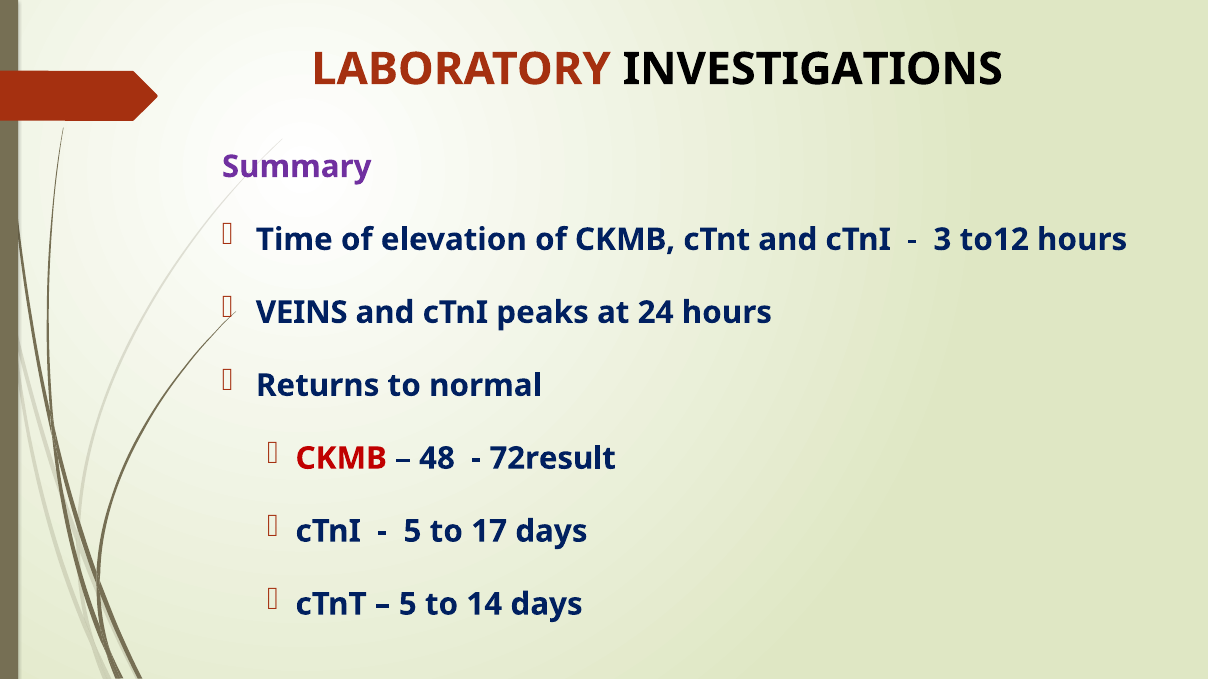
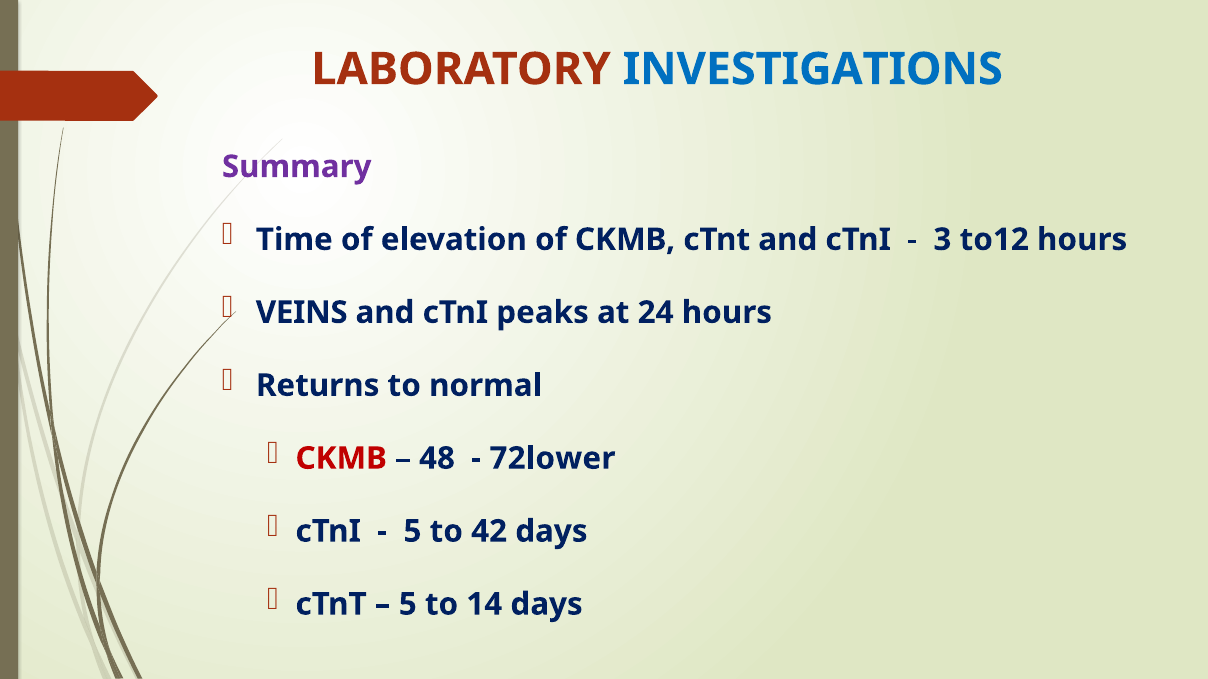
INVESTIGATIONS colour: black -> blue
72result: 72result -> 72lower
17: 17 -> 42
